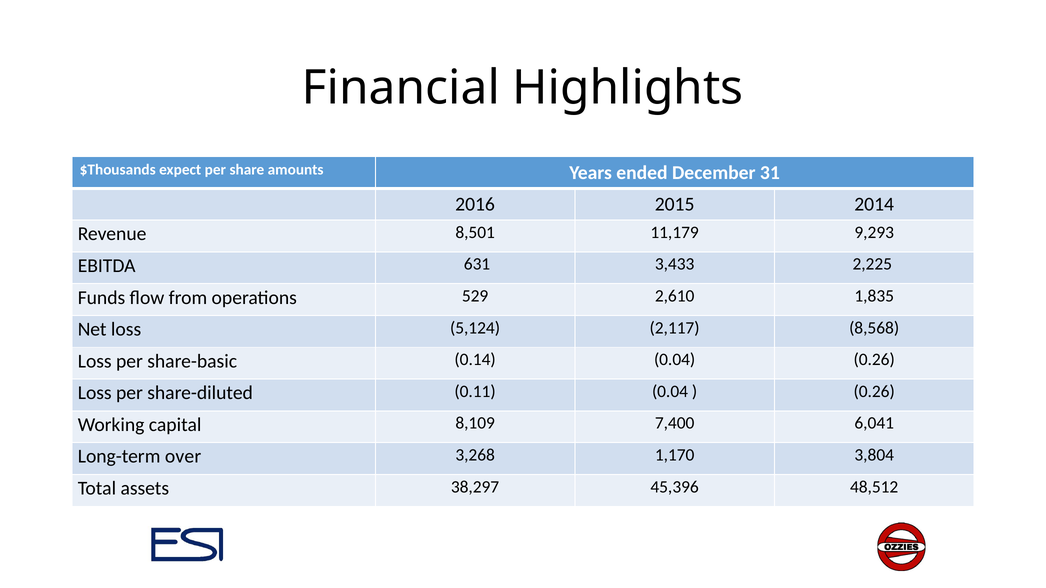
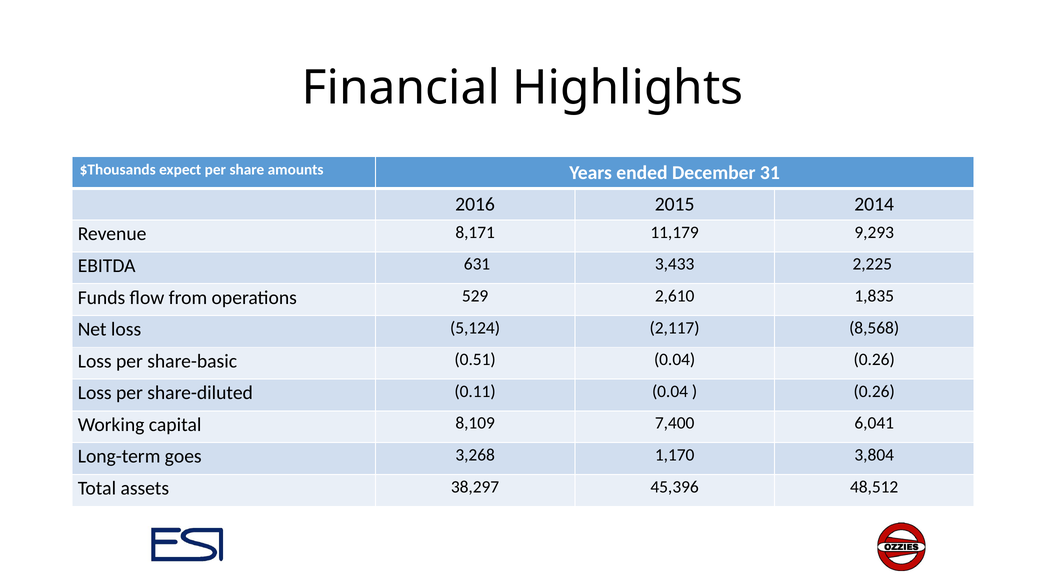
8,501: 8,501 -> 8,171
0.14: 0.14 -> 0.51
over: over -> goes
